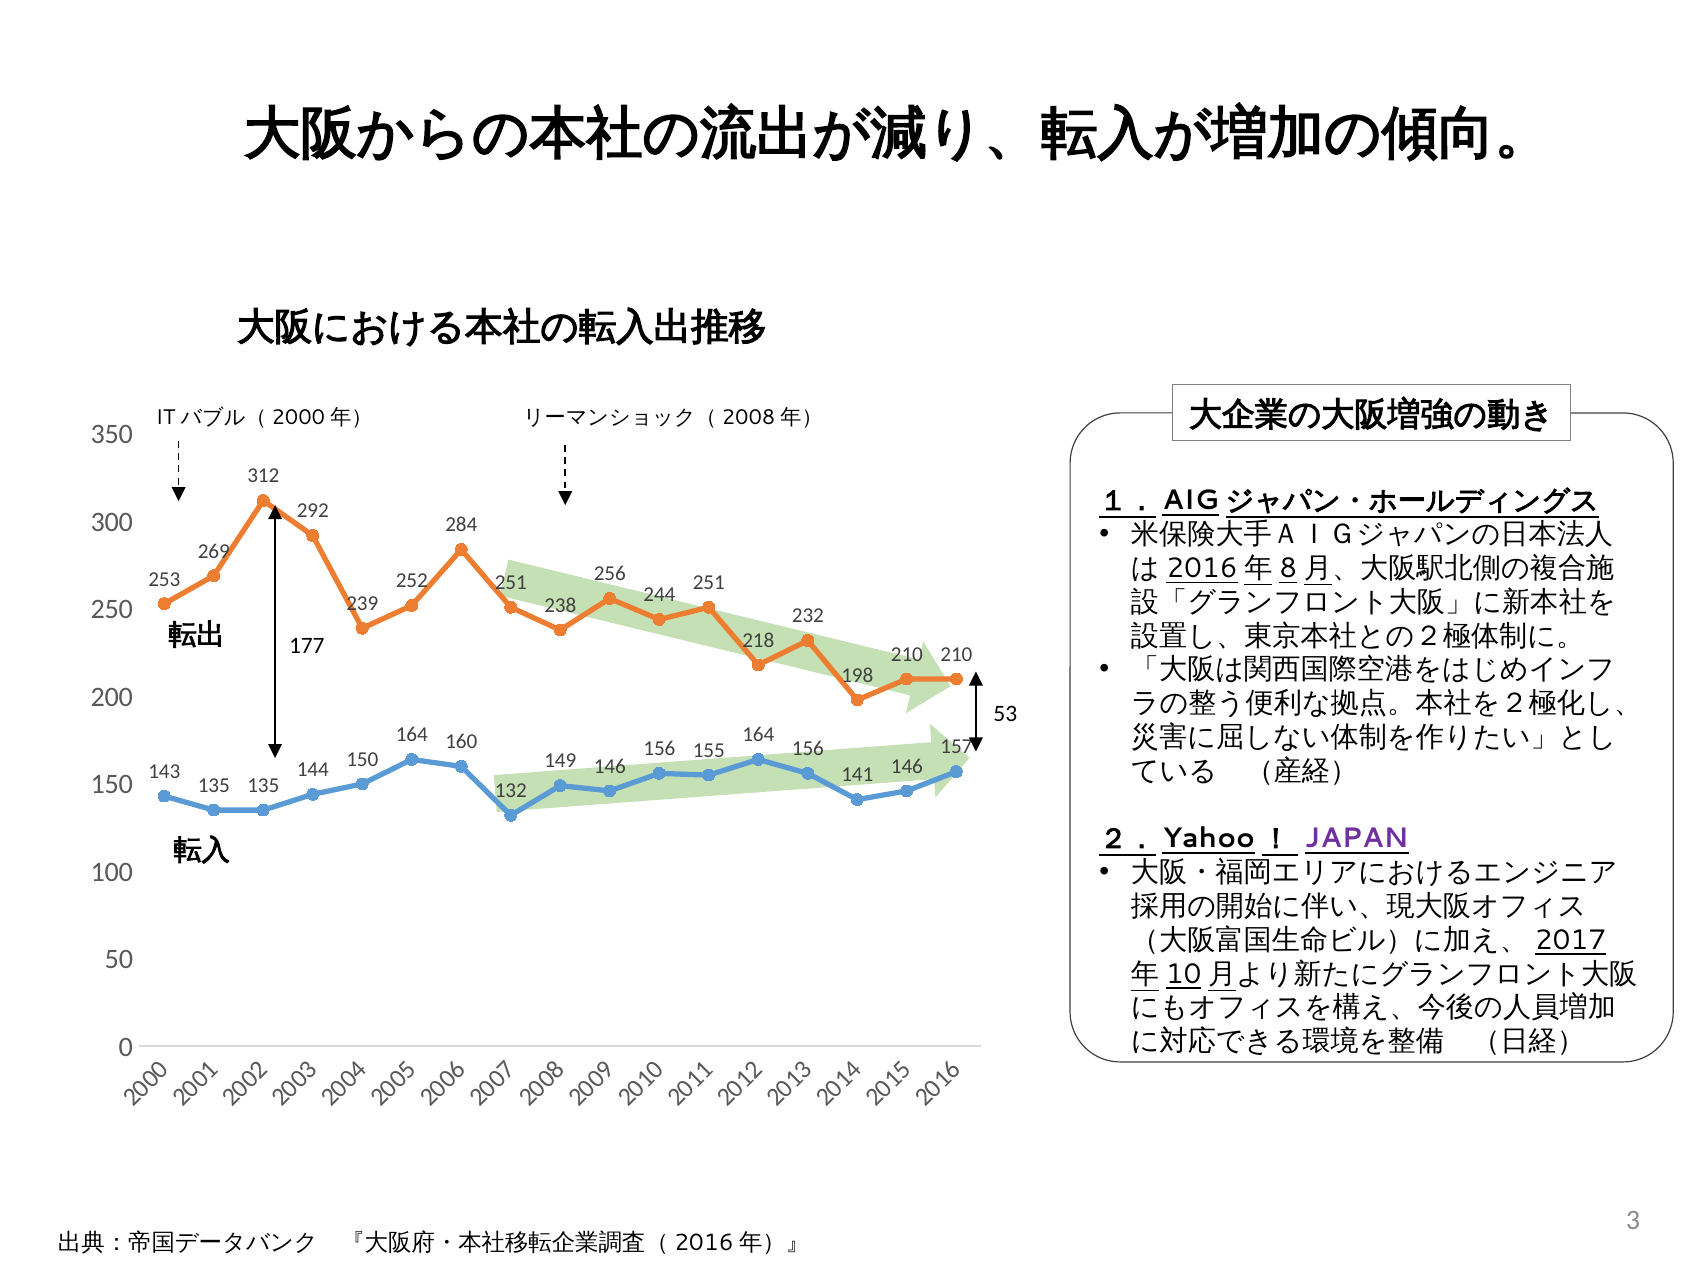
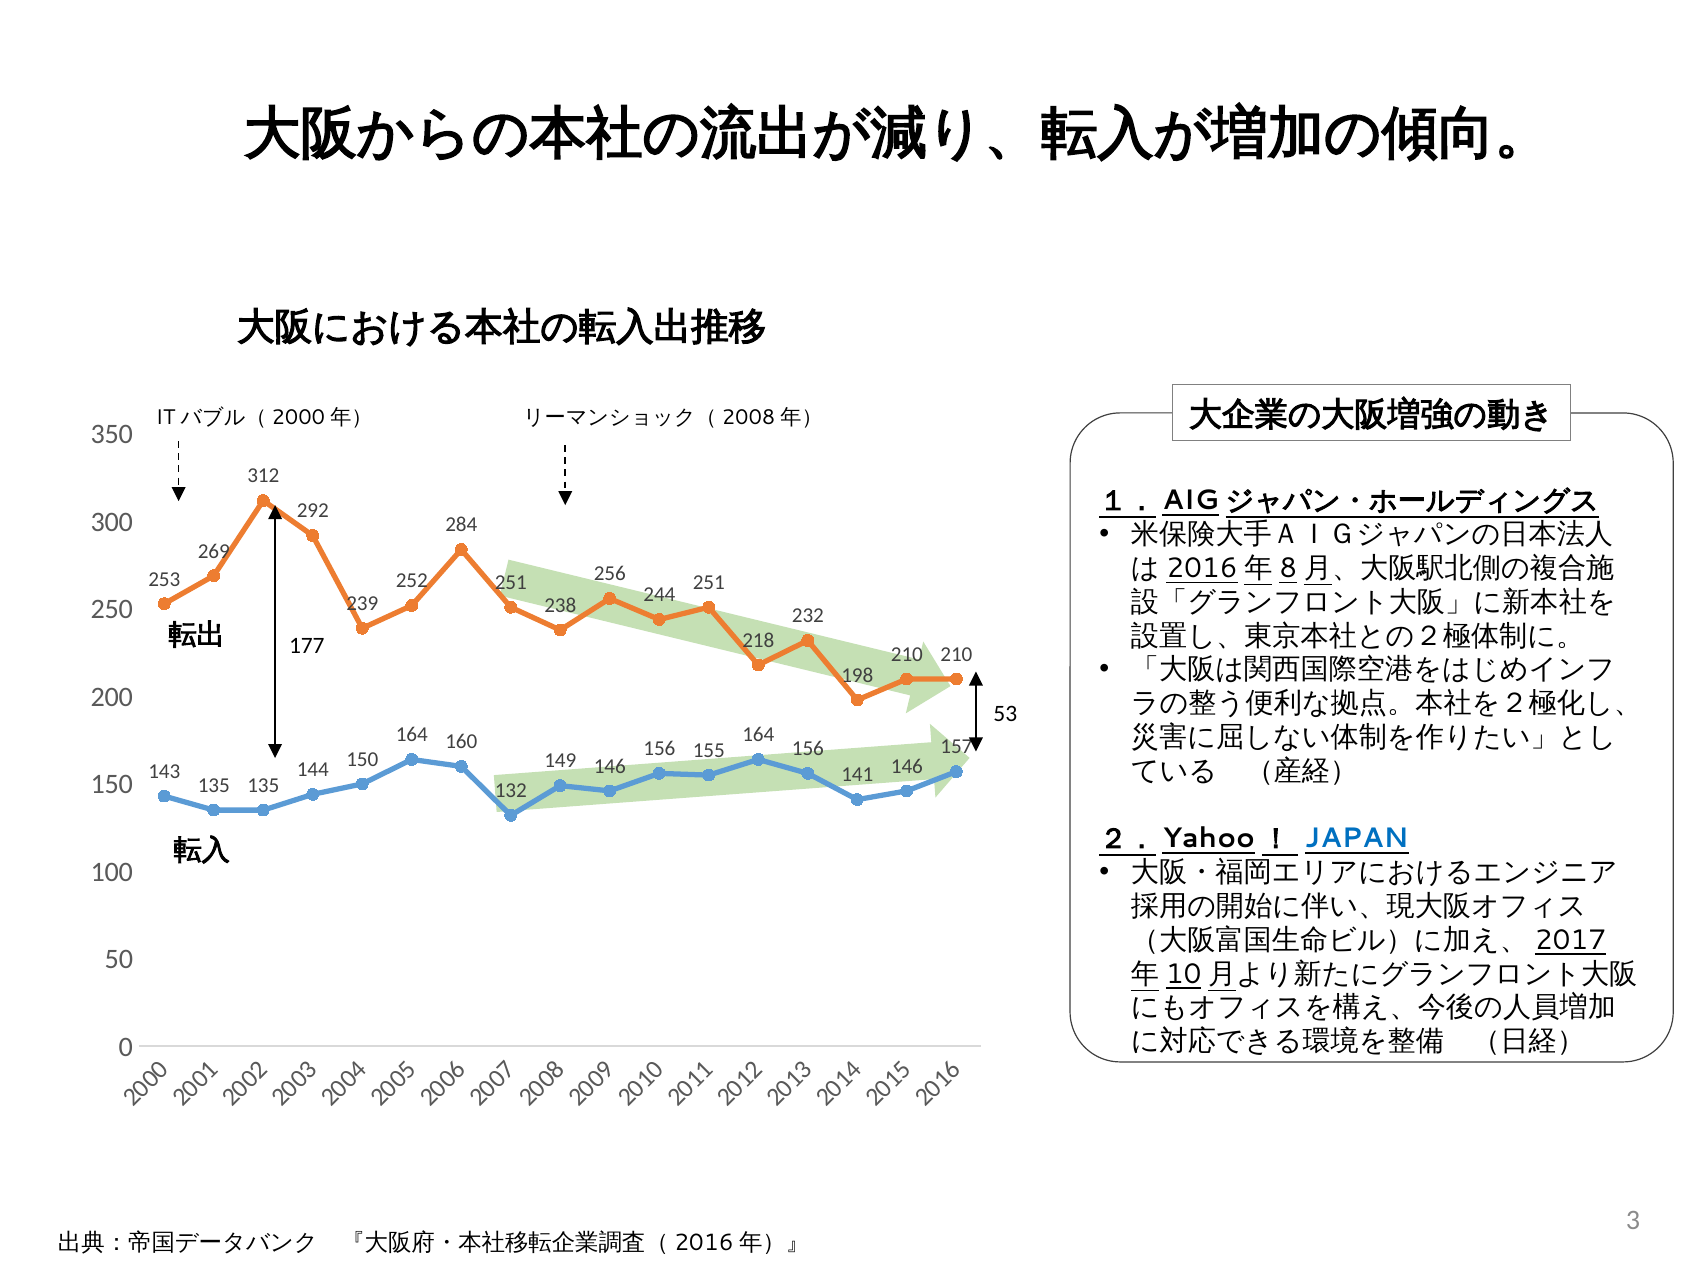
JAPAN colour: purple -> blue
